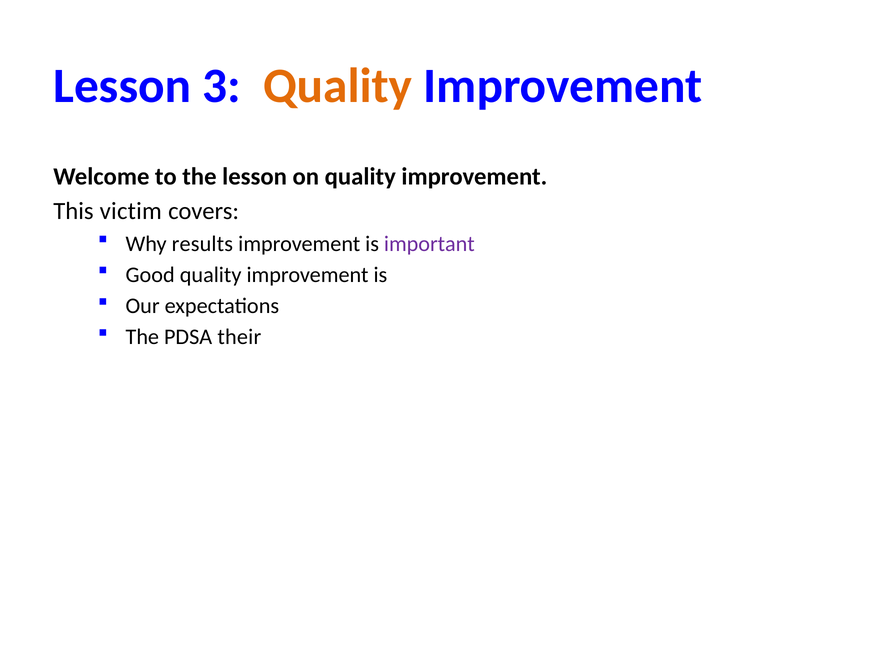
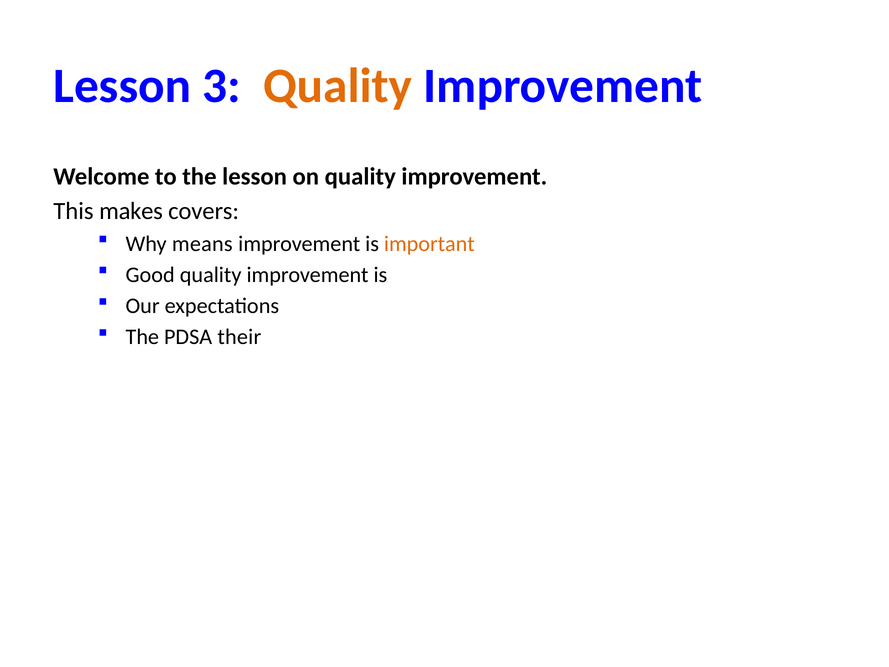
victim: victim -> makes
results: results -> means
important colour: purple -> orange
